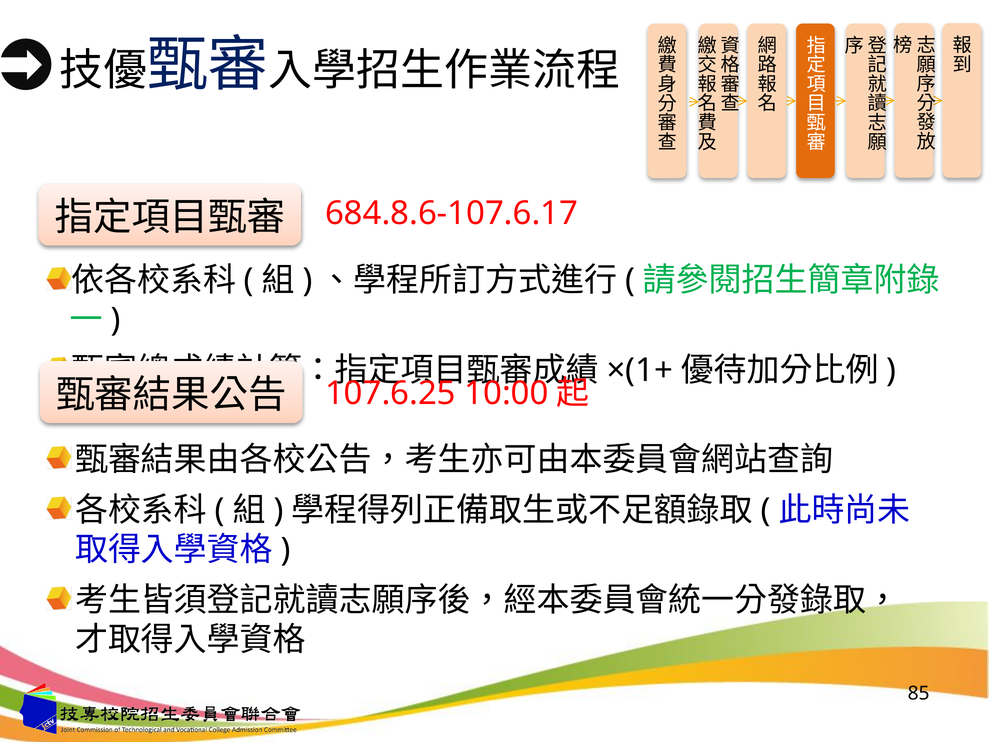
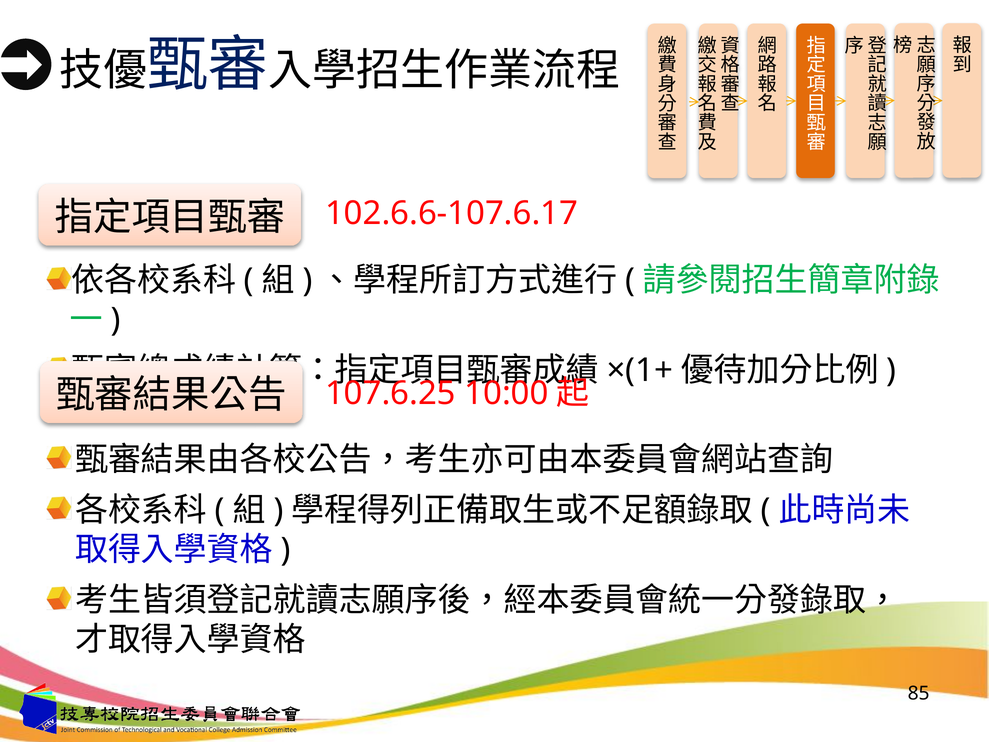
684.8.6-107.6.17: 684.8.6-107.6.17 -> 102.6.6-107.6.17
